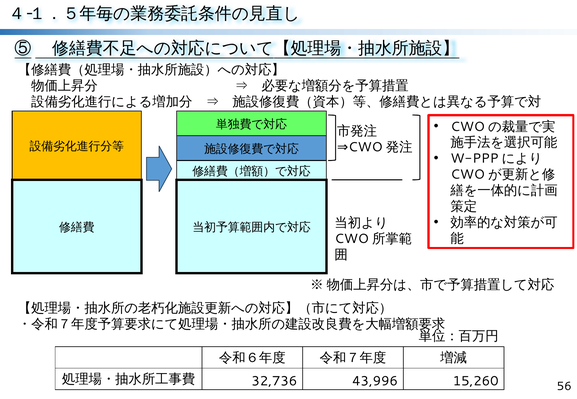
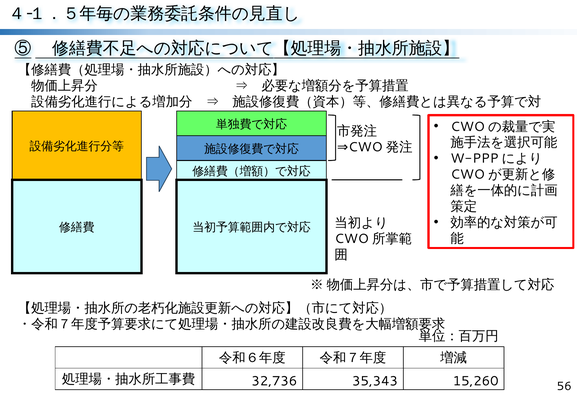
43,996: 43,996 -> 35,343
